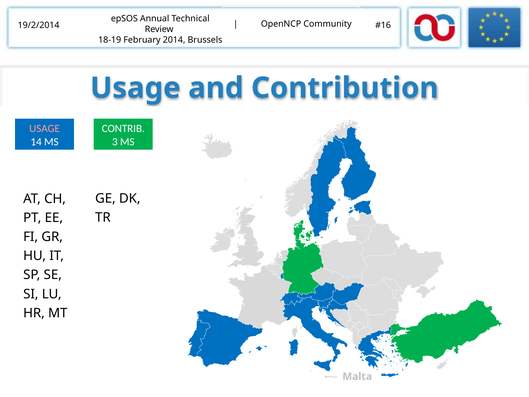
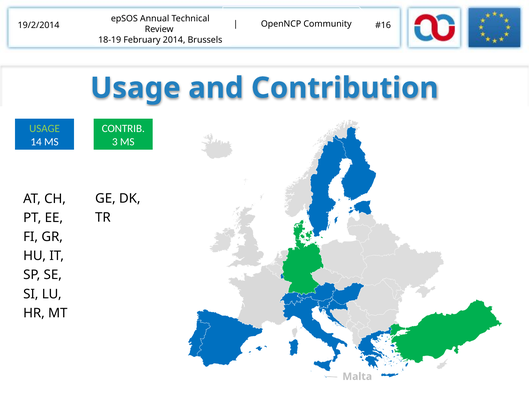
USAGE at (45, 128) colour: pink -> light green
